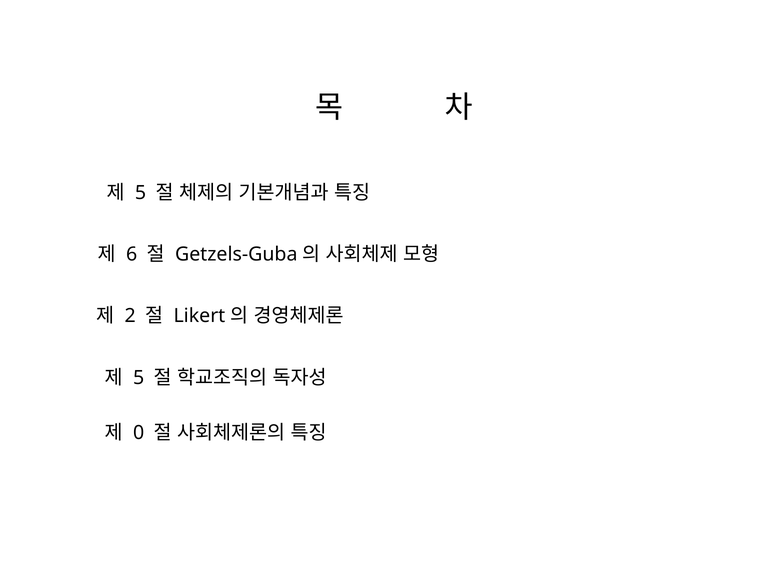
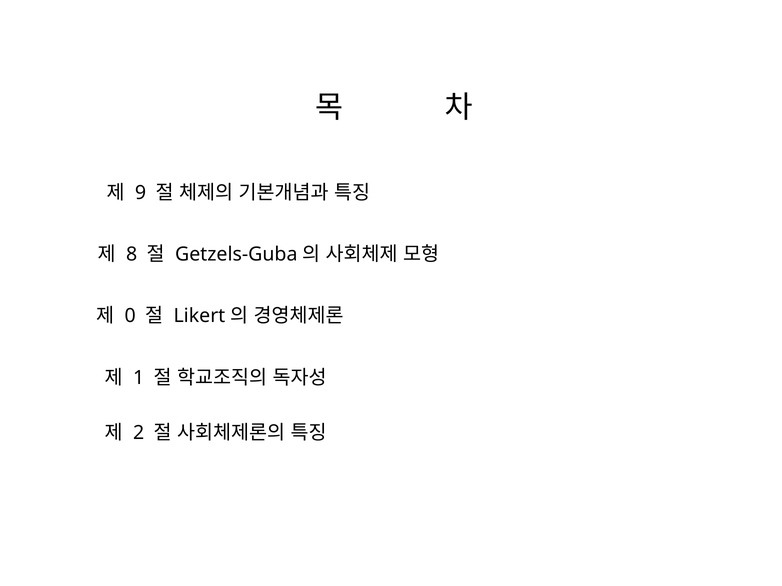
5 at (141, 193): 5 -> 9
6: 6 -> 8
2: 2 -> 0
5 at (139, 378): 5 -> 1
0: 0 -> 2
